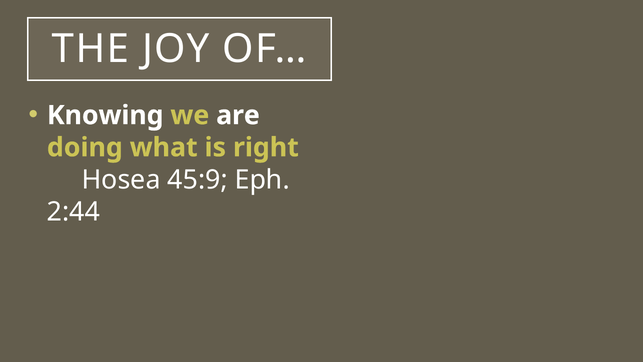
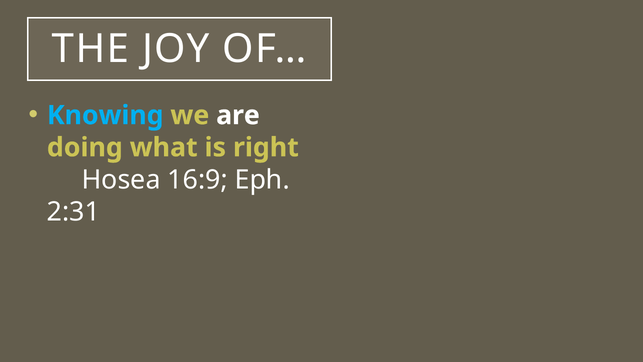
Knowing colour: white -> light blue
45:9: 45:9 -> 16:9
2:44: 2:44 -> 2:31
